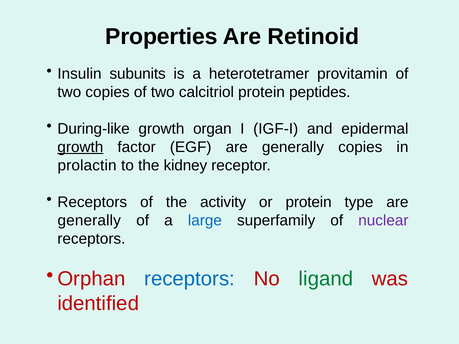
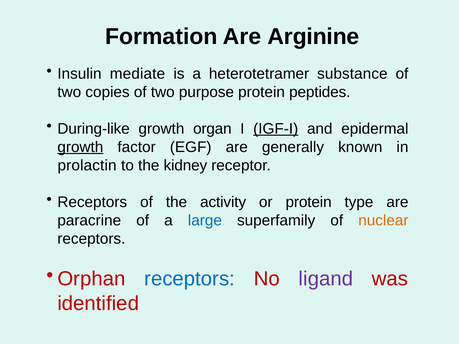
Properties: Properties -> Formation
Retinoid: Retinoid -> Arginine
subunits: subunits -> mediate
provitamin: provitamin -> substance
calcitriol: calcitriol -> purpose
IGF-I underline: none -> present
generally copies: copies -> known
generally at (89, 221): generally -> paracrine
nuclear colour: purple -> orange
ligand colour: green -> purple
